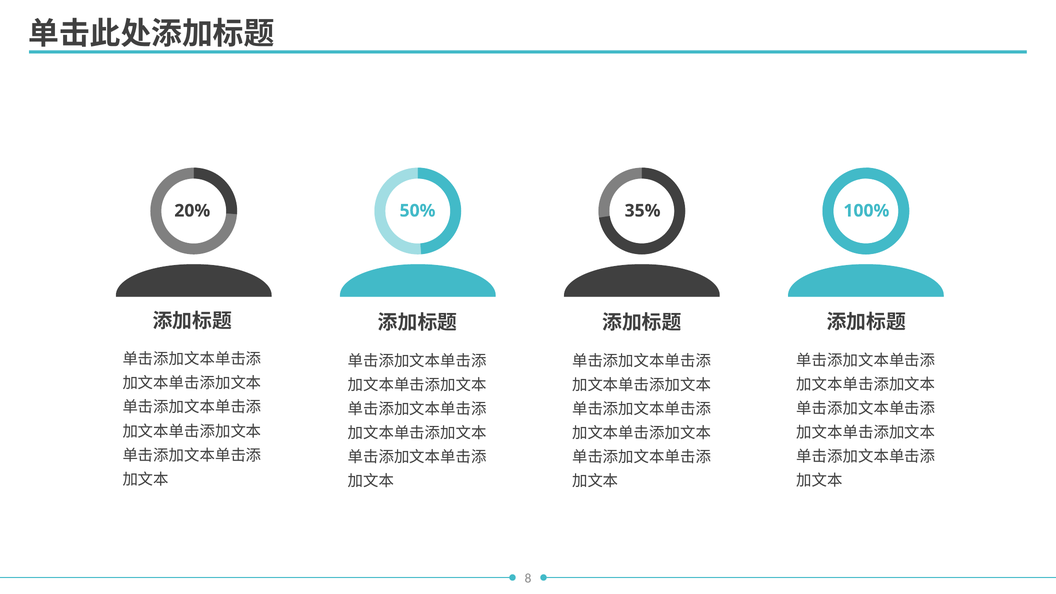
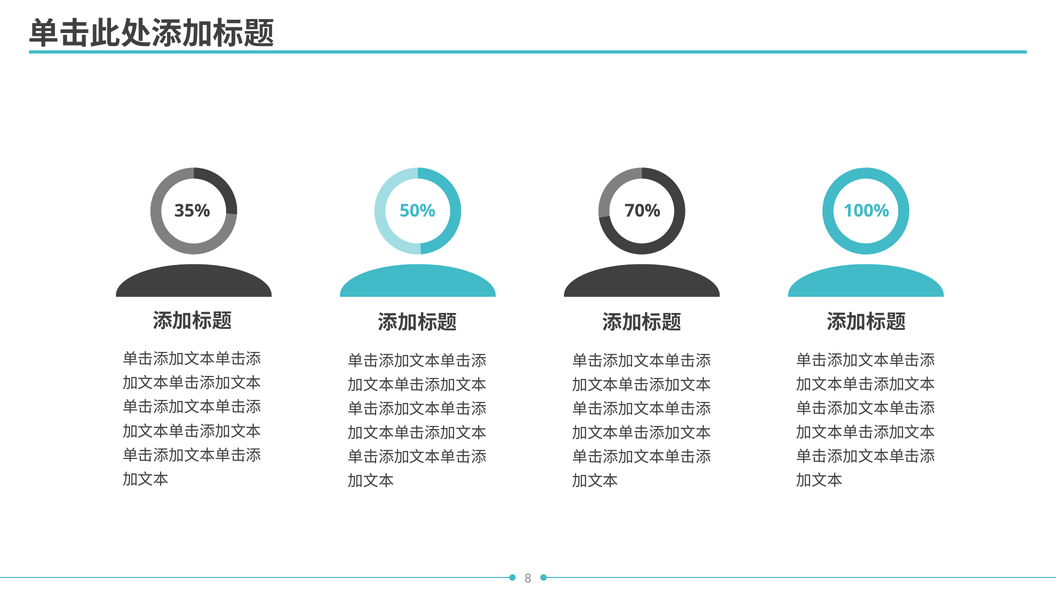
20%: 20% -> 35%
35%: 35% -> 70%
